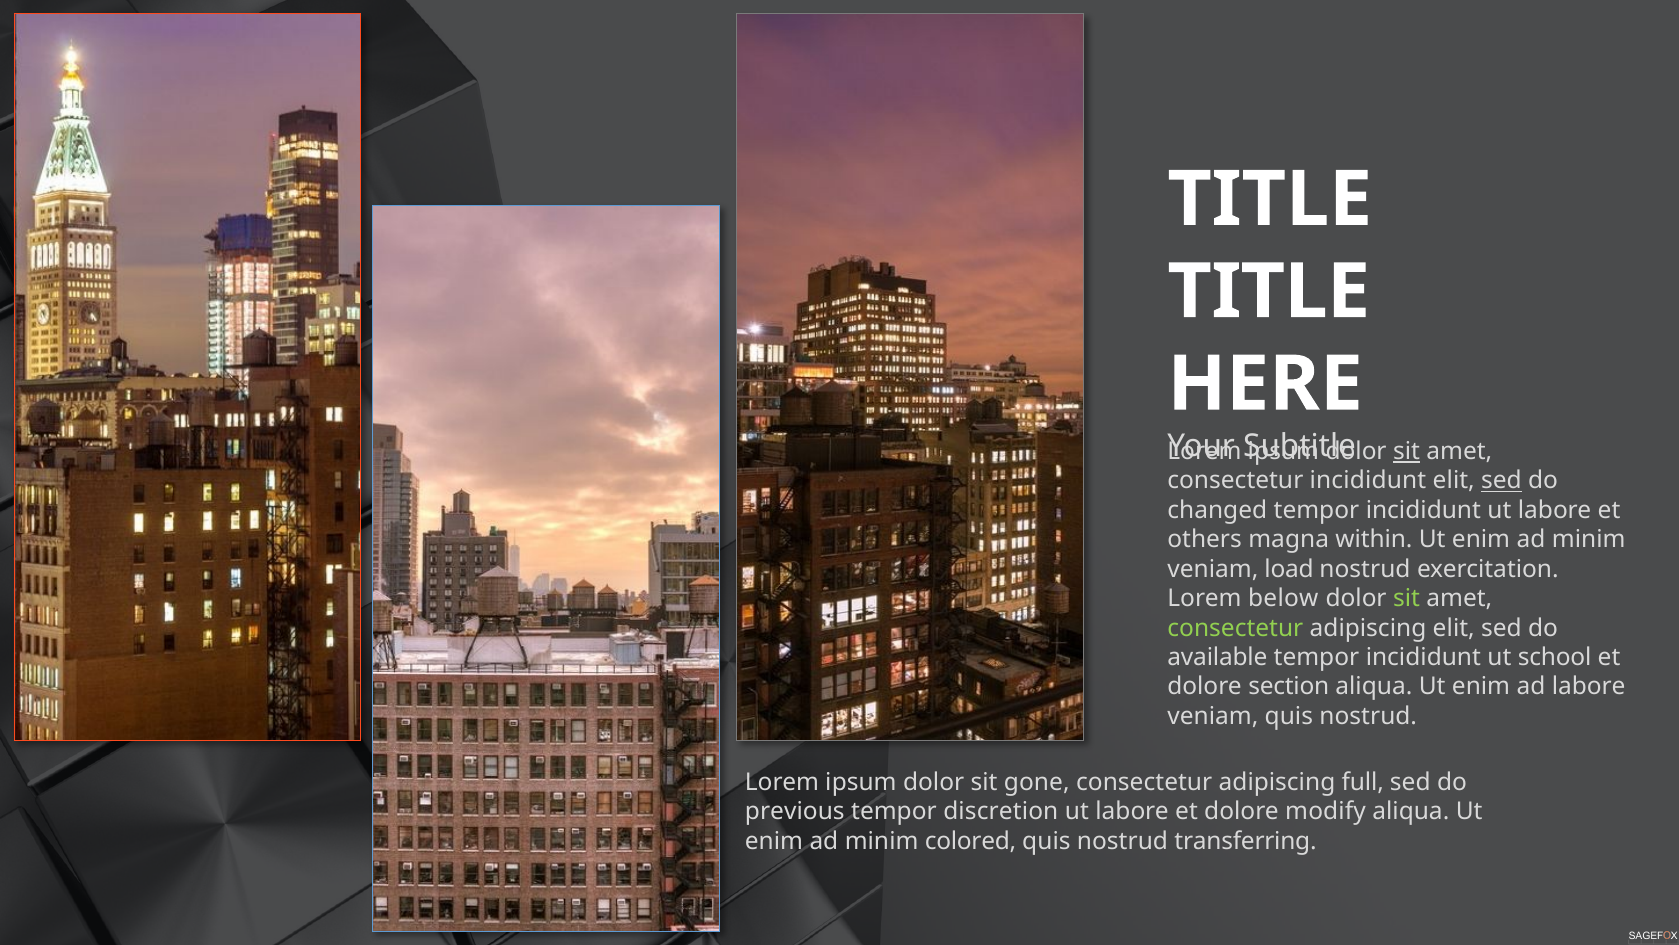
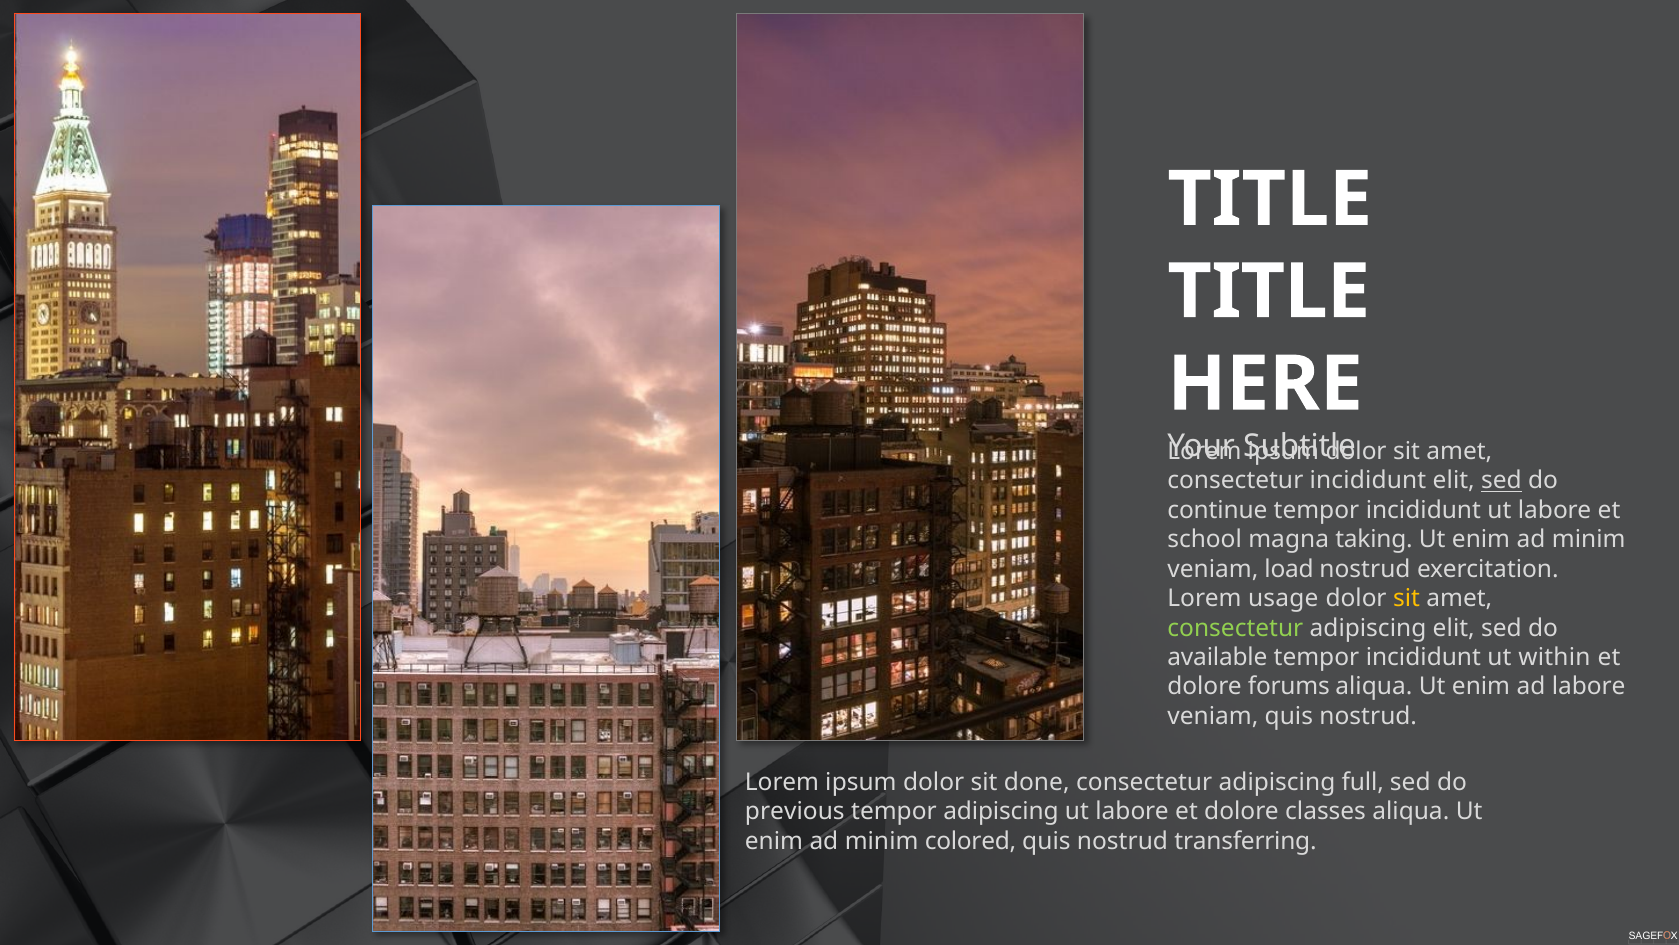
sit at (1406, 451) underline: present -> none
changed: changed -> continue
others: others -> school
within: within -> taking
below: below -> usage
sit at (1406, 598) colour: light green -> yellow
school: school -> within
section: section -> forums
gone: gone -> done
tempor discretion: discretion -> adipiscing
modify: modify -> classes
